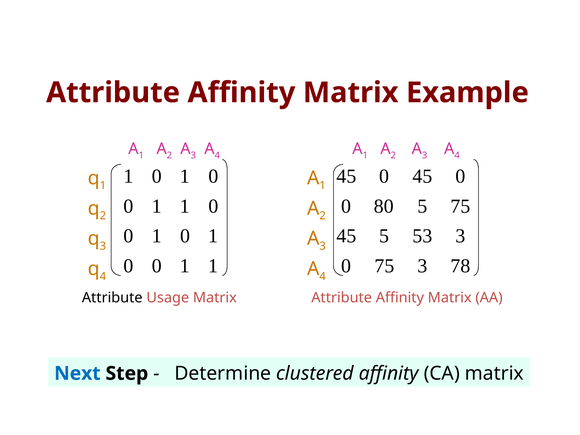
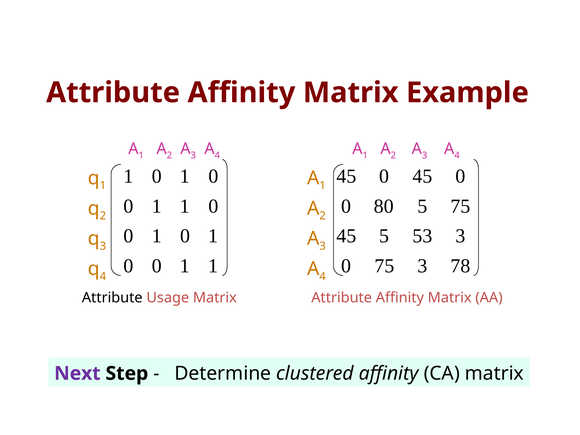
Next colour: blue -> purple
